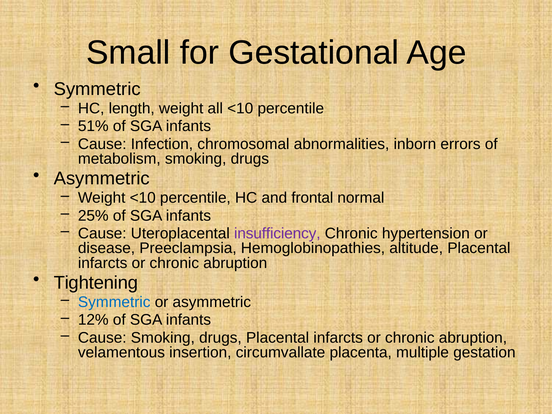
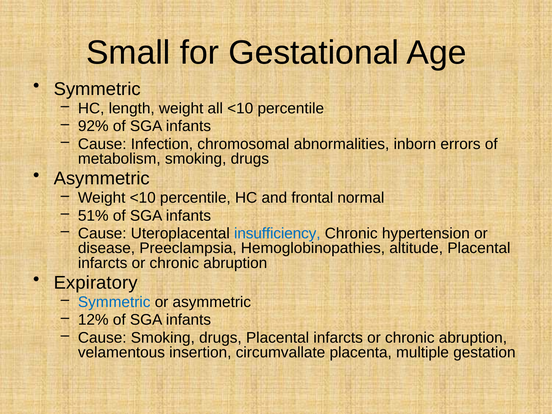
51%: 51% -> 92%
25%: 25% -> 51%
insufficiency colour: purple -> blue
Tightening: Tightening -> Expiratory
